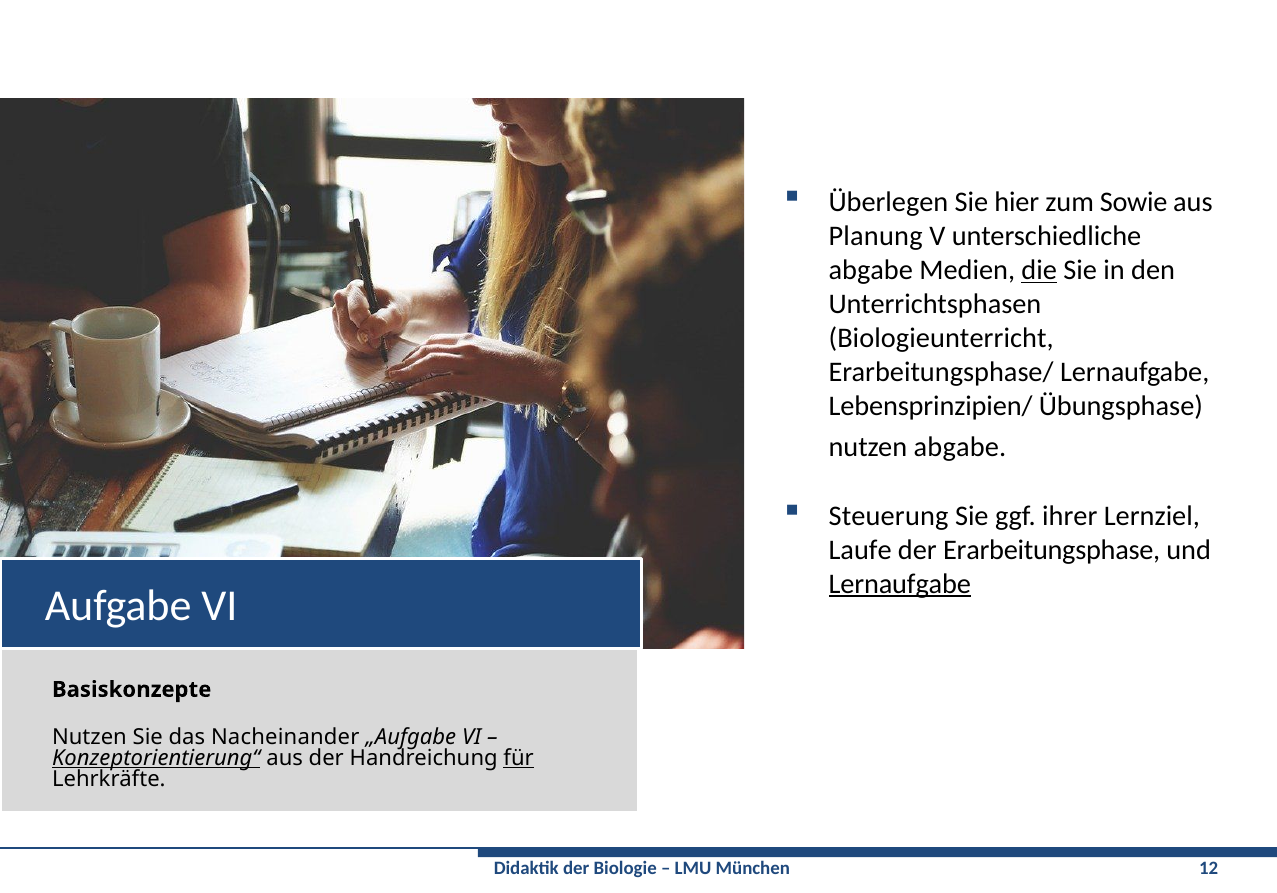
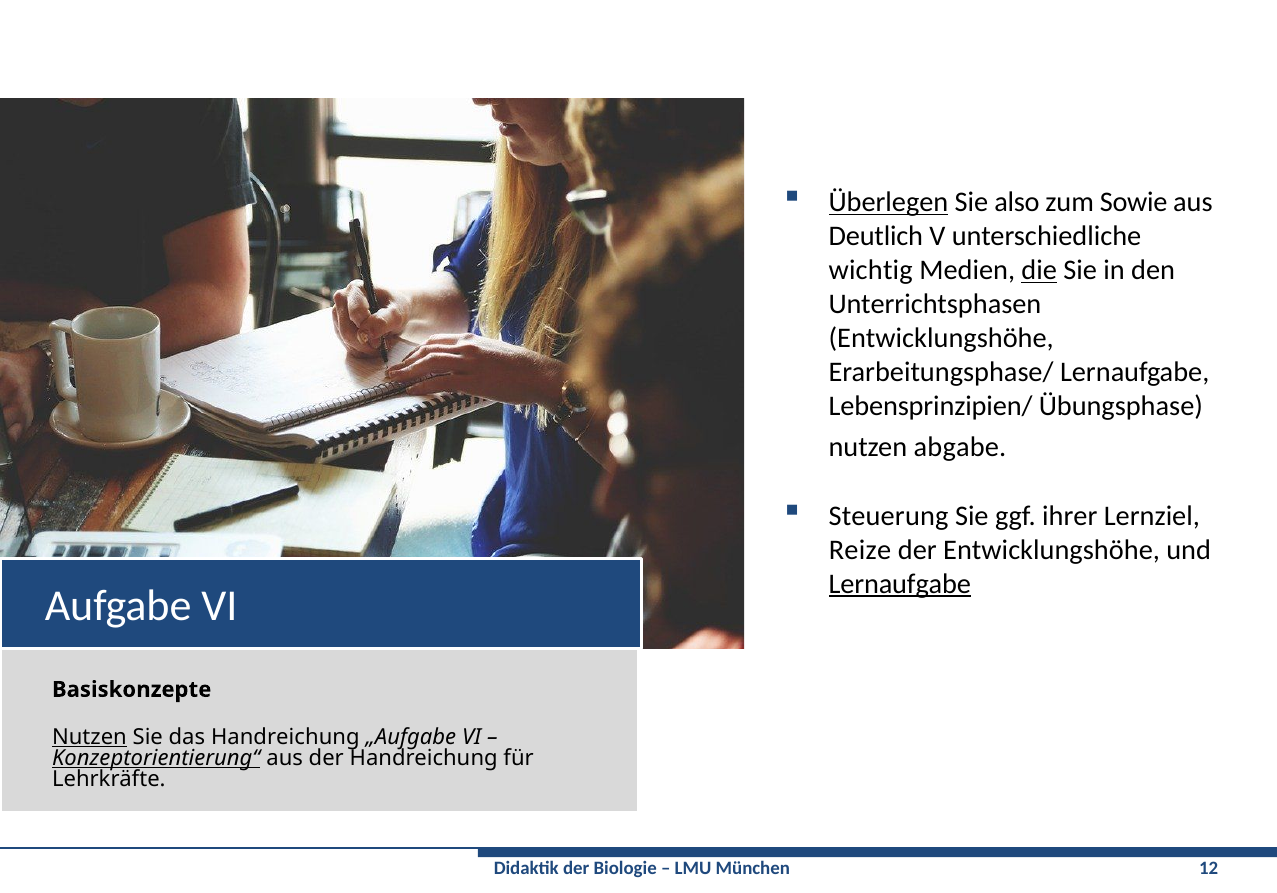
Überlegen underline: none -> present
hier: hier -> also
Planung: Planung -> Deutlich
abgabe at (871, 270): abgabe -> wichtig
Biologieunterricht at (941, 338): Biologieunterricht -> Entwicklungshöhe
Laufe: Laufe -> Reize
der Erarbeitungsphase: Erarbeitungsphase -> Entwicklungshöhe
Nutzen at (89, 737) underline: none -> present
das Nacheinander: Nacheinander -> Handreichung
für underline: present -> none
